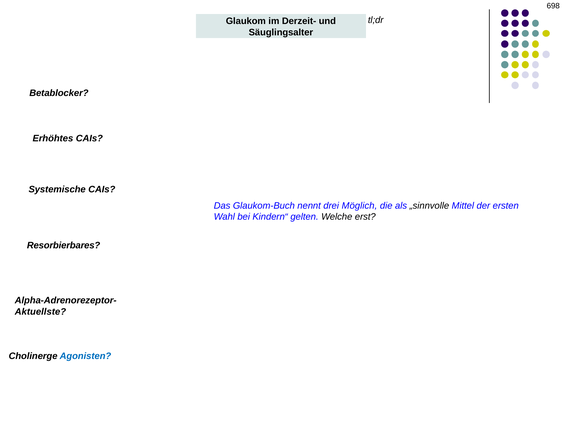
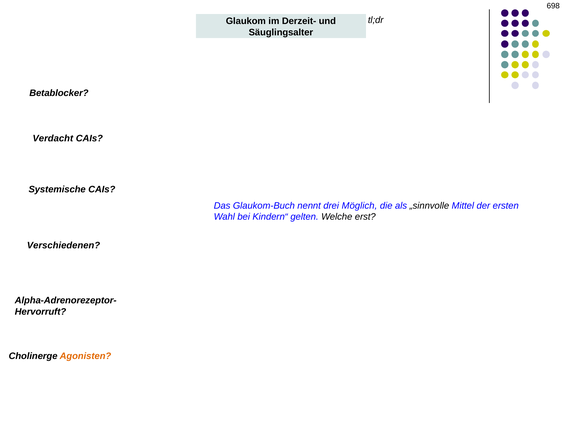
Erhöhtes: Erhöhtes -> Verdacht
Resorbierbares: Resorbierbares -> Verschiedenen
Aktuellste: Aktuellste -> Hervorruft
Agonisten colour: blue -> orange
